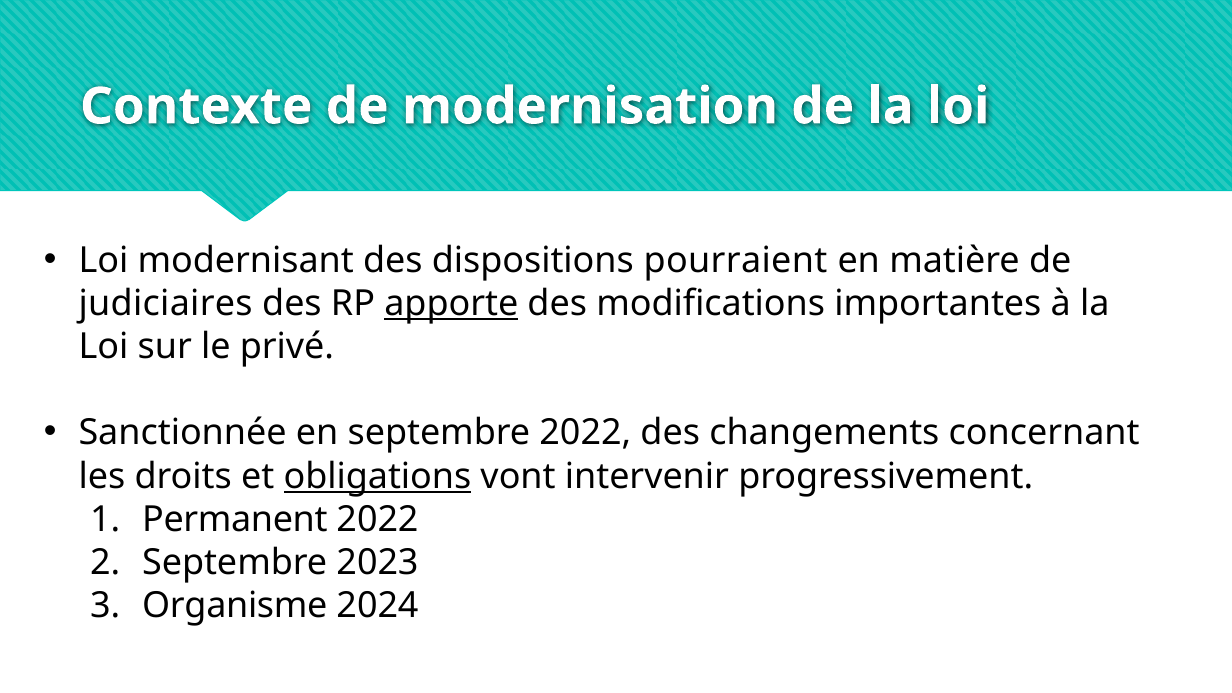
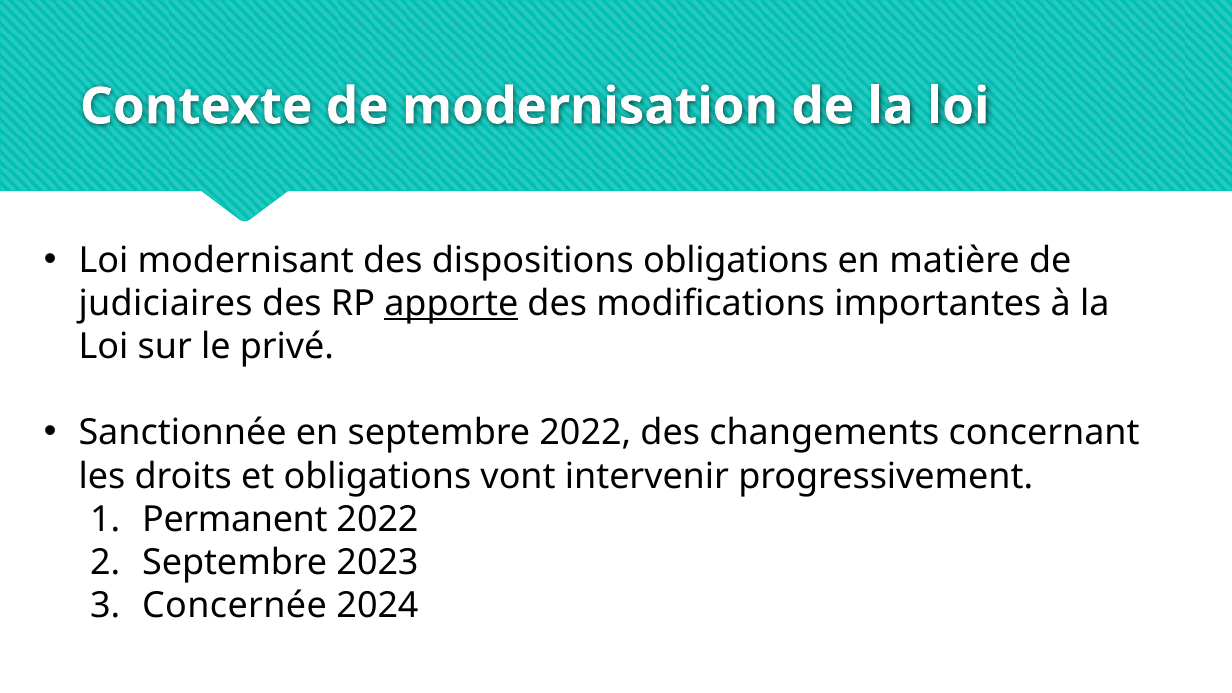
dispositions pourraient: pourraient -> obligations
obligations at (377, 476) underline: present -> none
Organisme: Organisme -> Concernée
